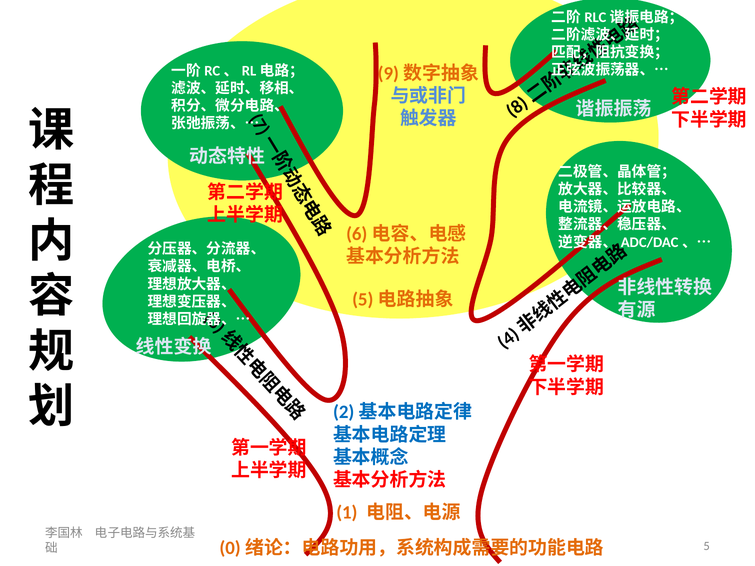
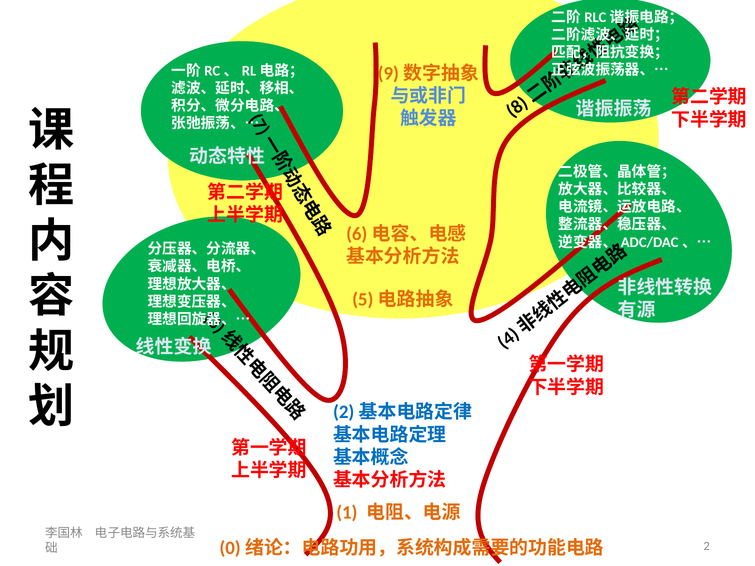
5: 5 -> 2
